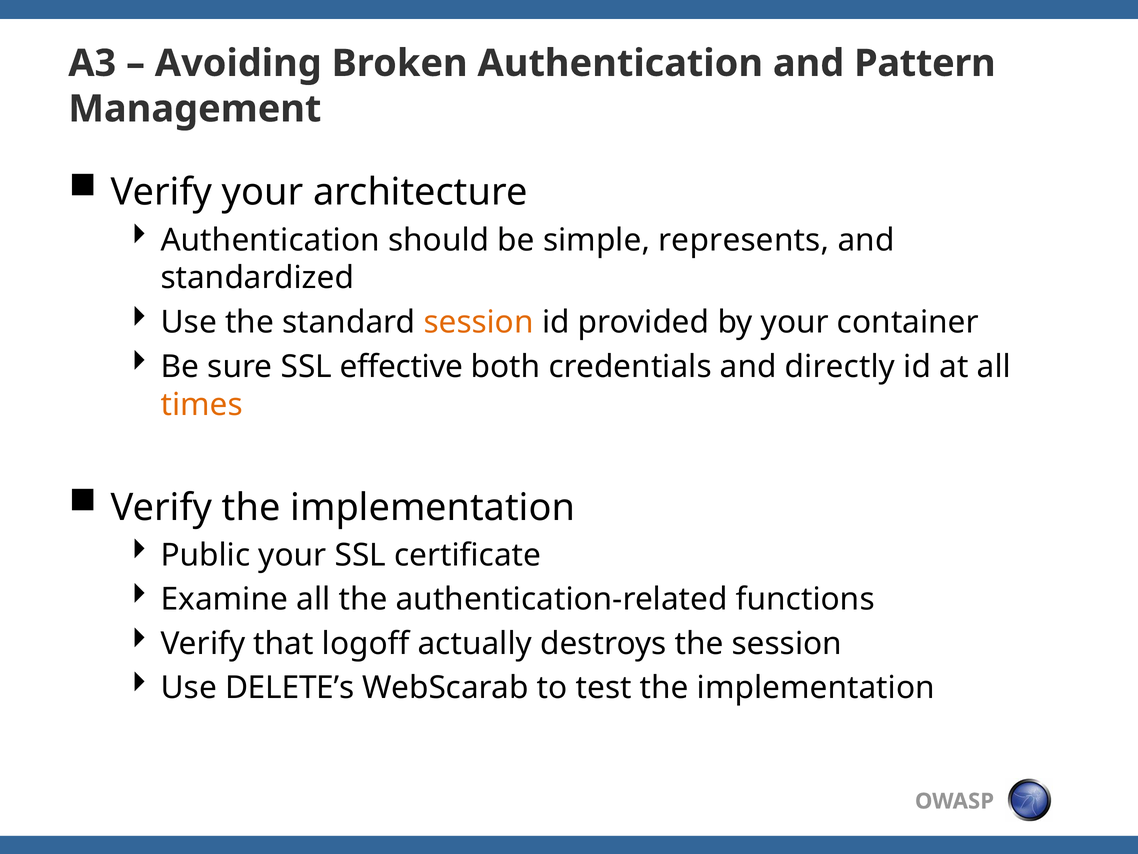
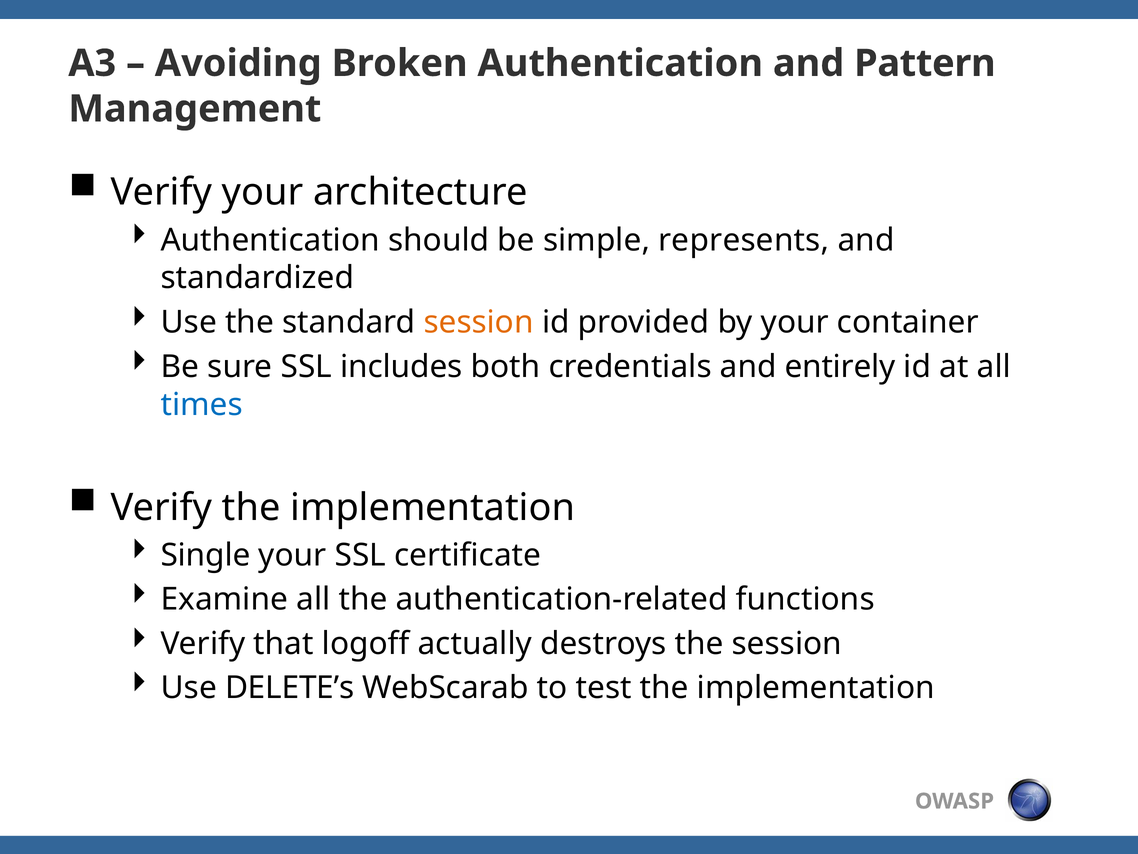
effective: effective -> includes
directly: directly -> entirely
times colour: orange -> blue
Public: Public -> Single
